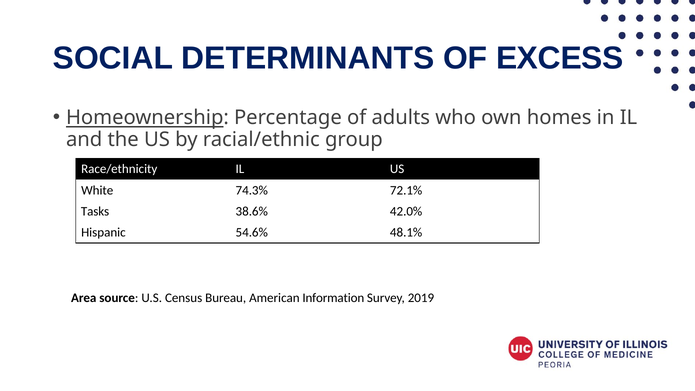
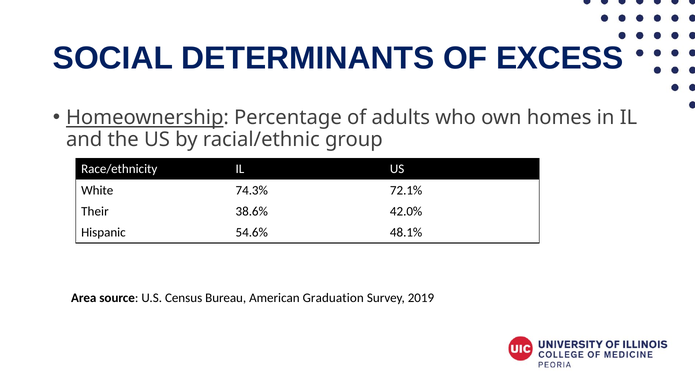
Tasks: Tasks -> Their
Information: Information -> Graduation
